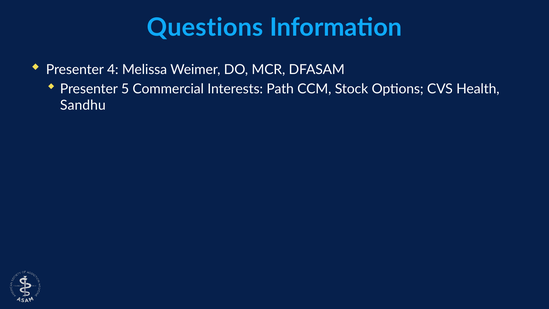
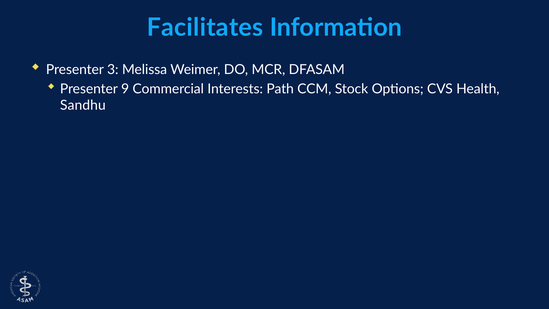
Questions: Questions -> Facilitates
4: 4 -> 3
5: 5 -> 9
